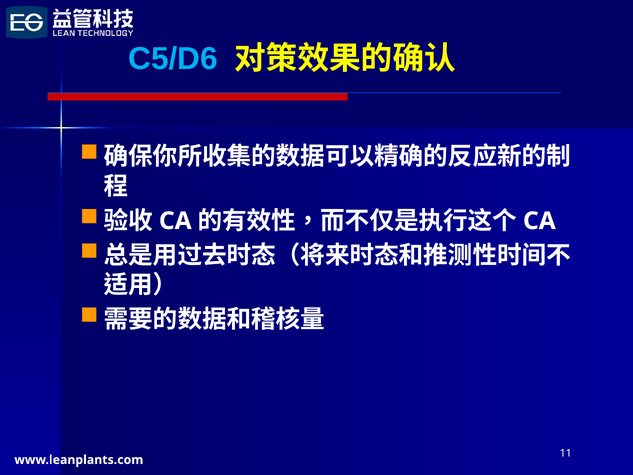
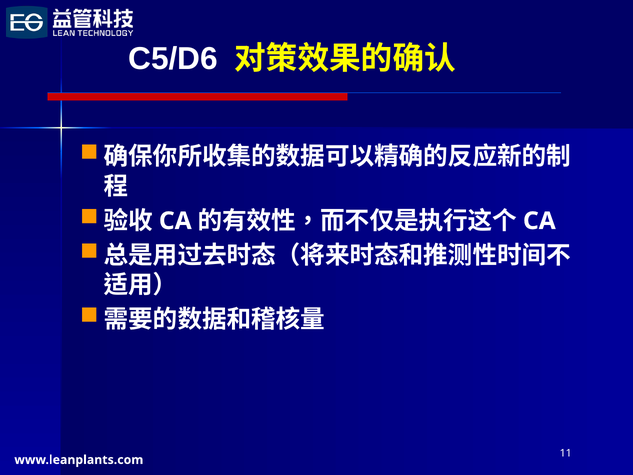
C5/D6 colour: light blue -> white
